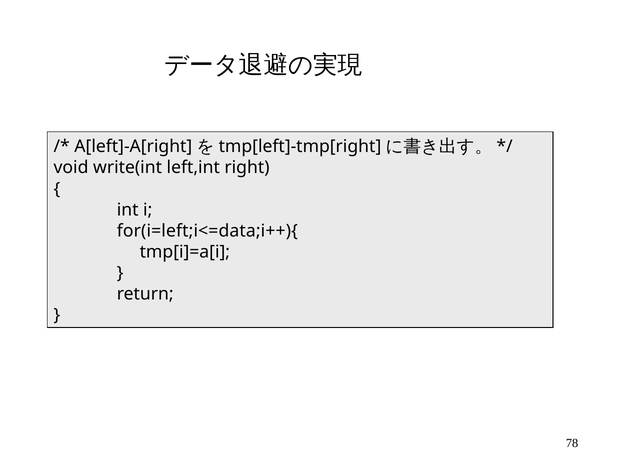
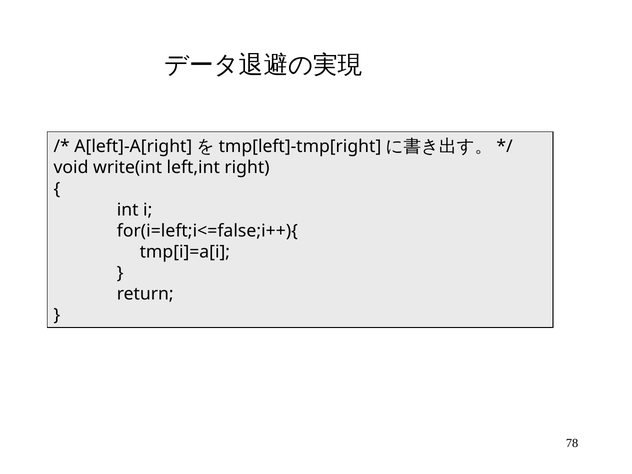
for(i=left;i<=data;i++){: for(i=left;i<=data;i++){ -> for(i=left;i<=false;i++){
